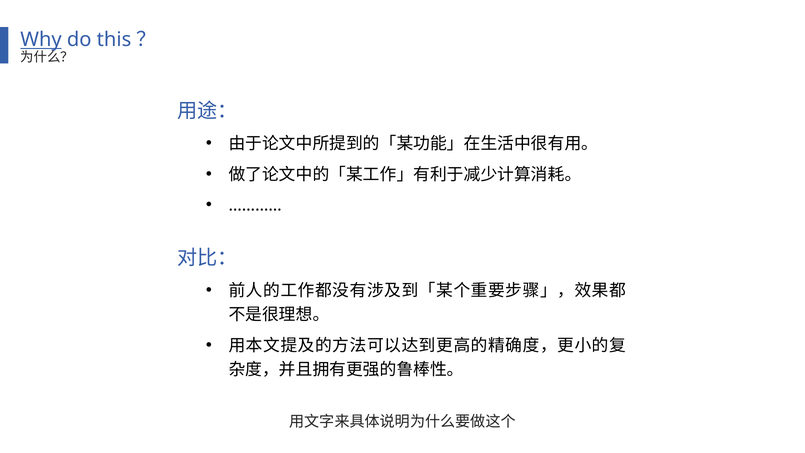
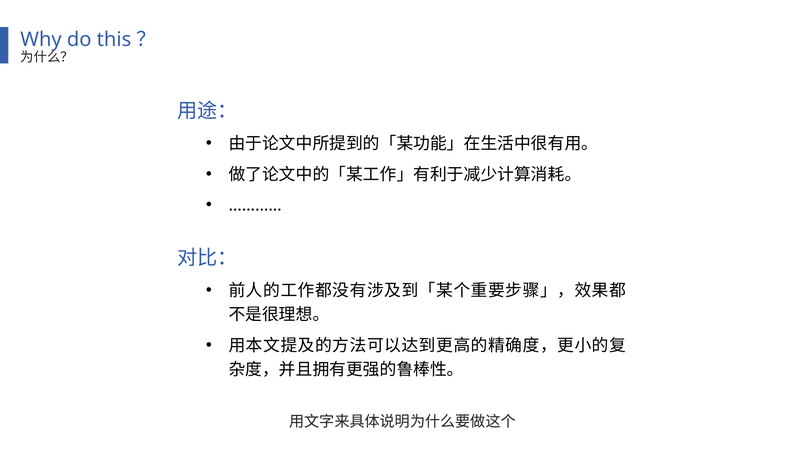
Why underline: present -> none
